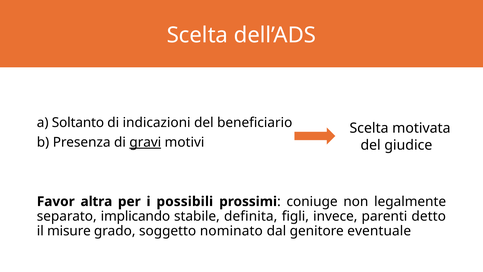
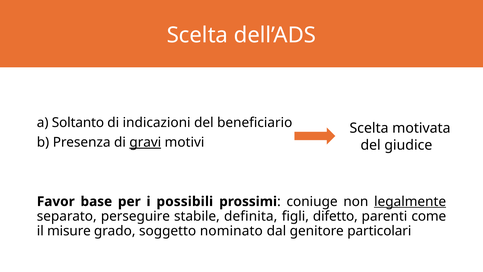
altra: altra -> base
legalmente underline: none -> present
implicando: implicando -> perseguire
invece: invece -> difetto
detto: detto -> come
eventuale: eventuale -> particolari
